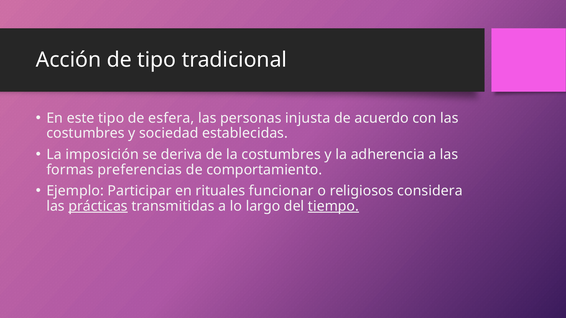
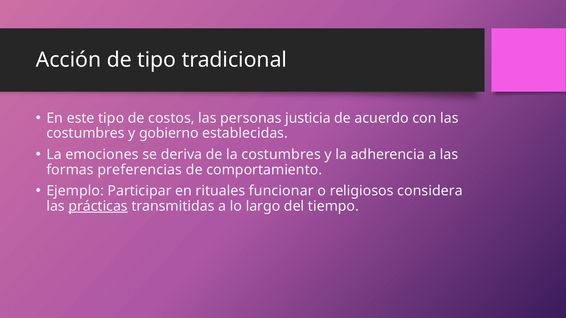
esfera: esfera -> costos
injusta: injusta -> justicia
sociedad: sociedad -> gobierno
imposición: imposición -> emociones
tiempo underline: present -> none
